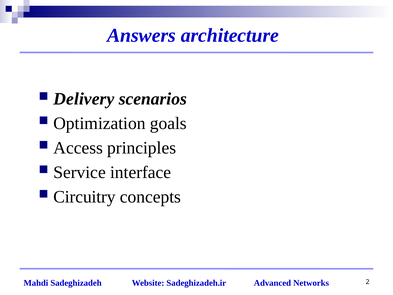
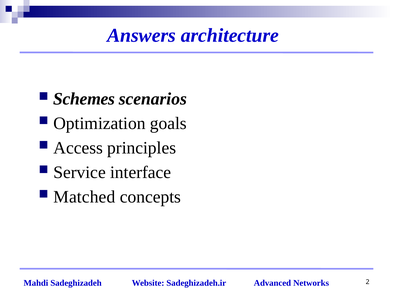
Delivery: Delivery -> Schemes
Circuitry: Circuitry -> Matched
